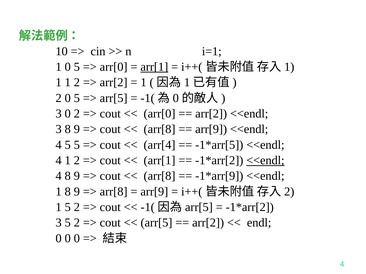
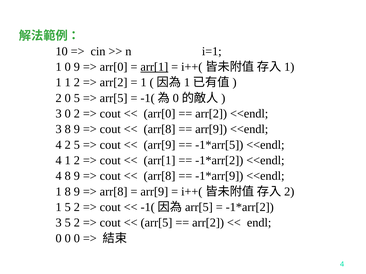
1 0 5: 5 -> 9
4 5: 5 -> 2
arr[4 at (160, 145): arr[4 -> arr[9
<<endl at (265, 161) underline: present -> none
